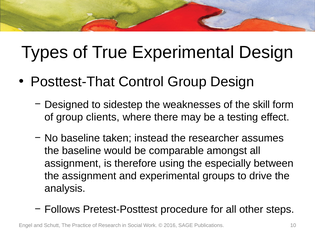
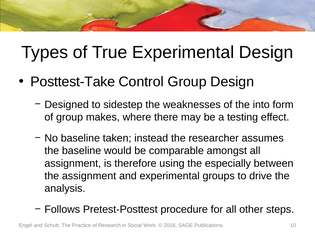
Posttest-That: Posttest-That -> Posttest-Take
skill: skill -> into
clients: clients -> makes
